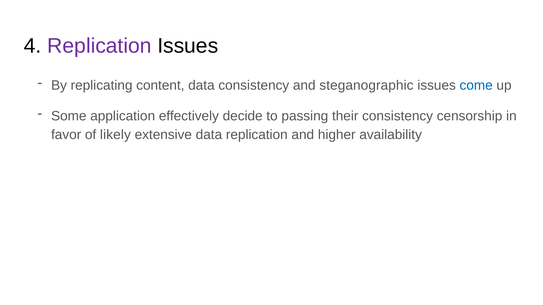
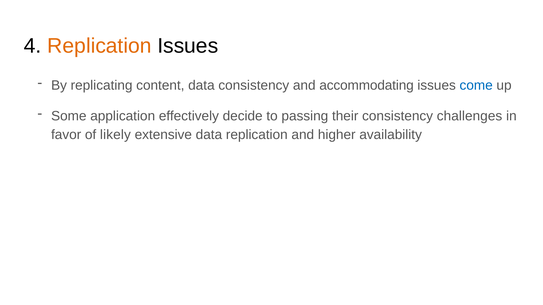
Replication at (99, 46) colour: purple -> orange
steganographic: steganographic -> accommodating
censorship: censorship -> challenges
